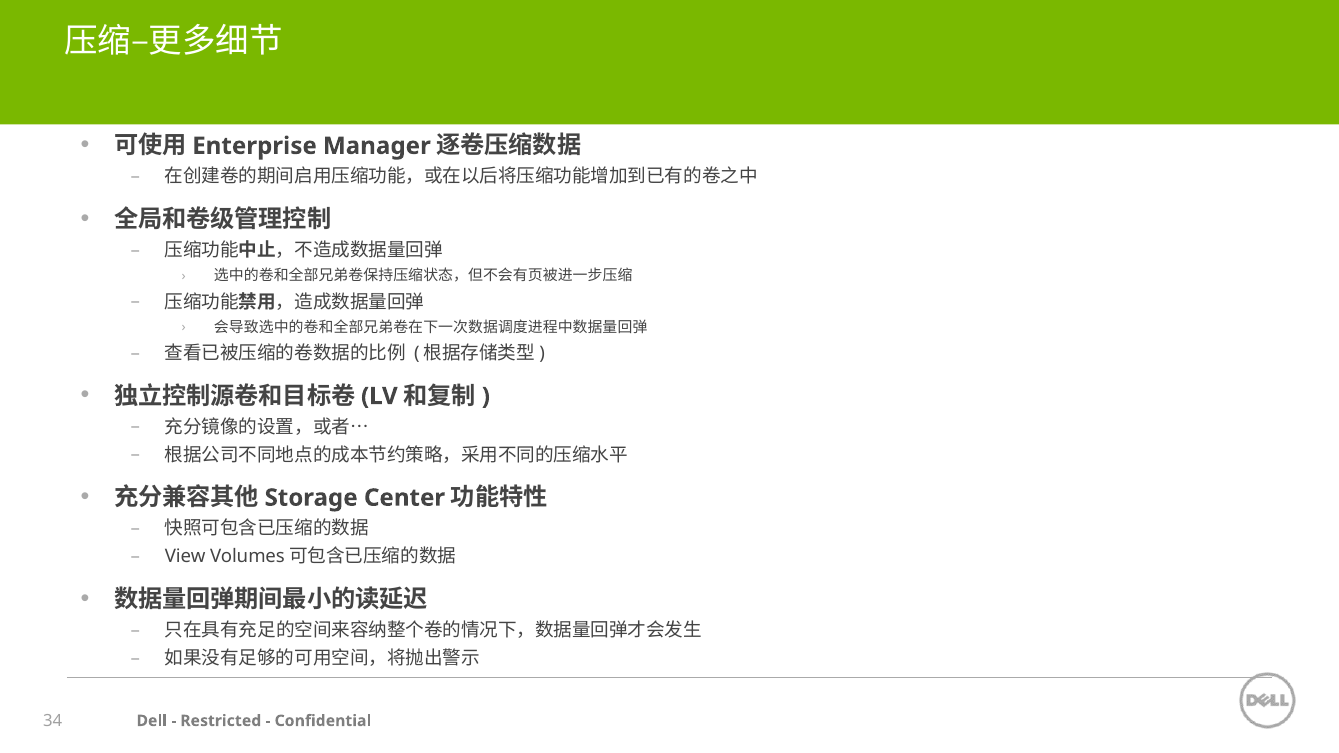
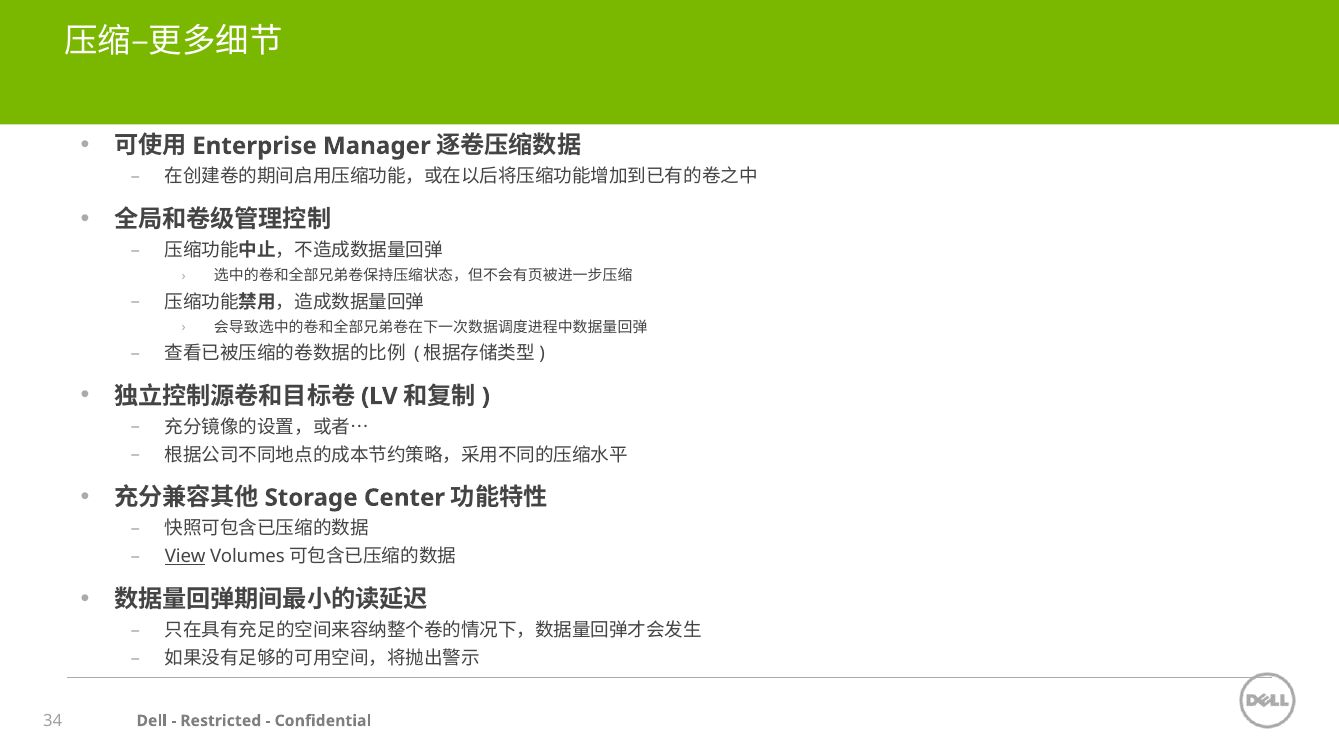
View underline: none -> present
